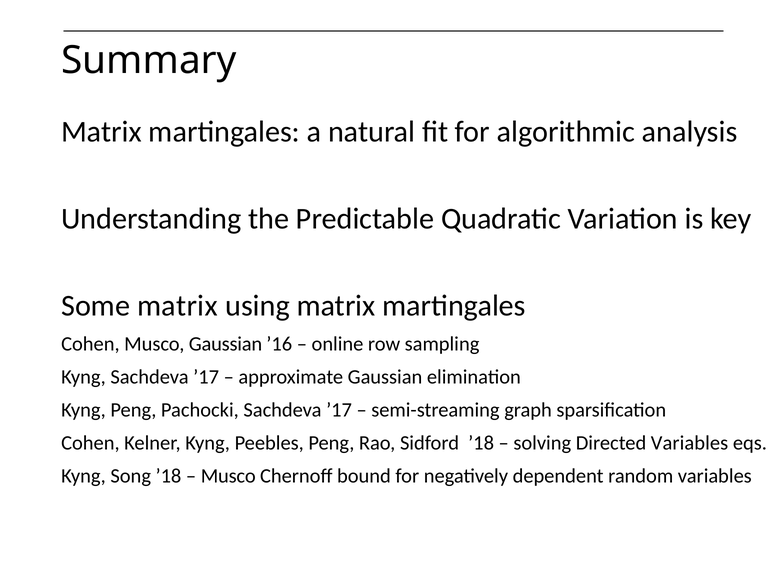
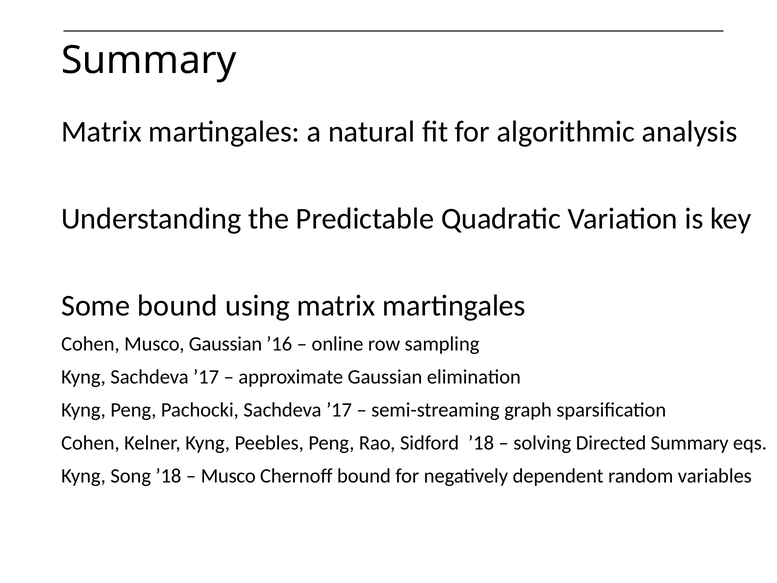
Some matrix: matrix -> bound
Directed Variables: Variables -> Summary
